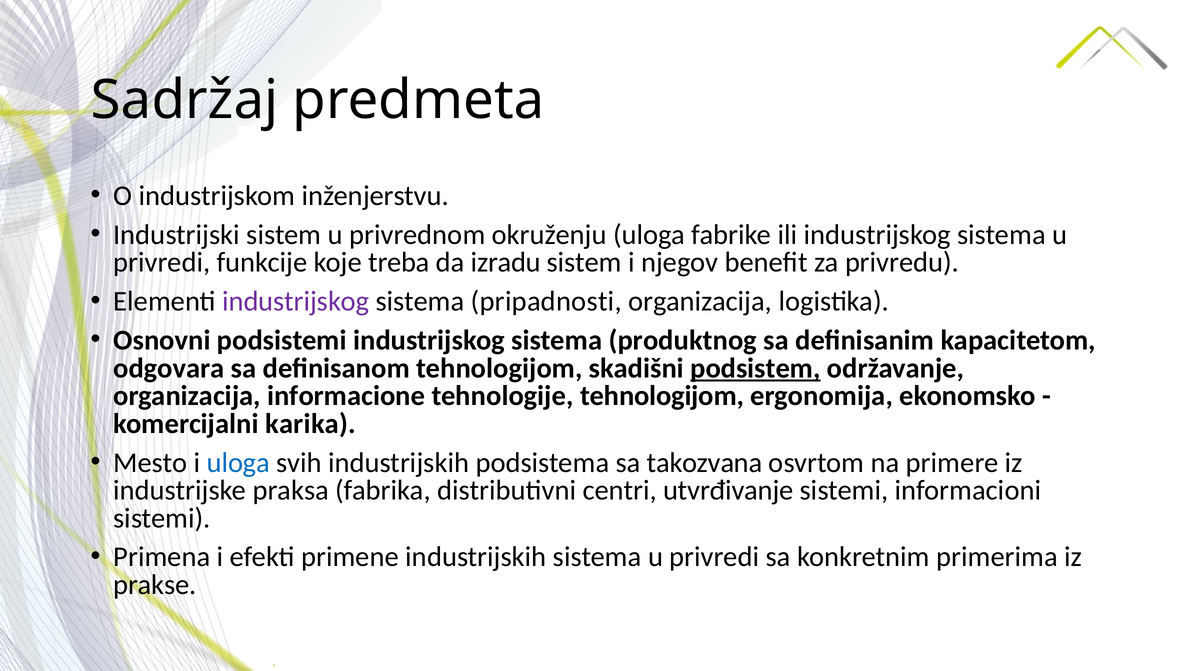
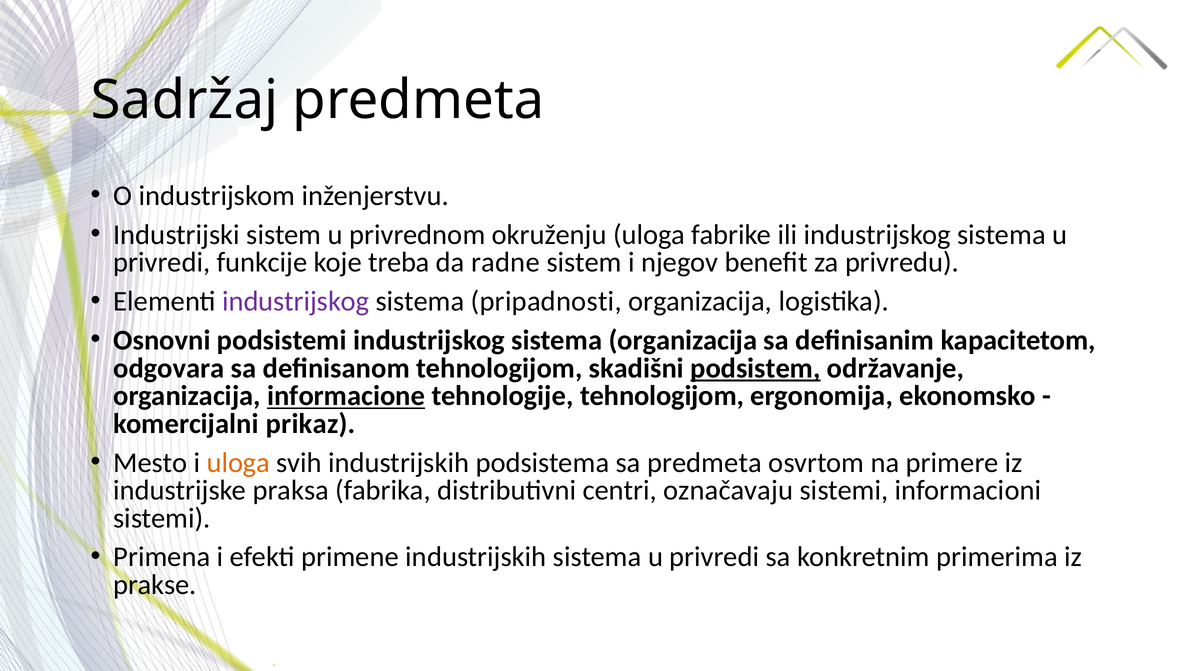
izradu: izradu -> radne
sistema produktnog: produktnog -> organizacija
informacione underline: none -> present
karika: karika -> prikaz
uloga at (238, 463) colour: blue -> orange
sa takozvana: takozvana -> predmeta
utvrđivanje: utvrđivanje -> označavaju
